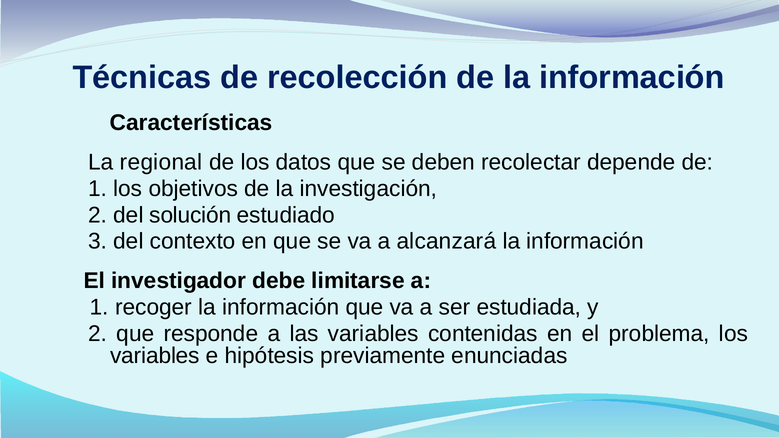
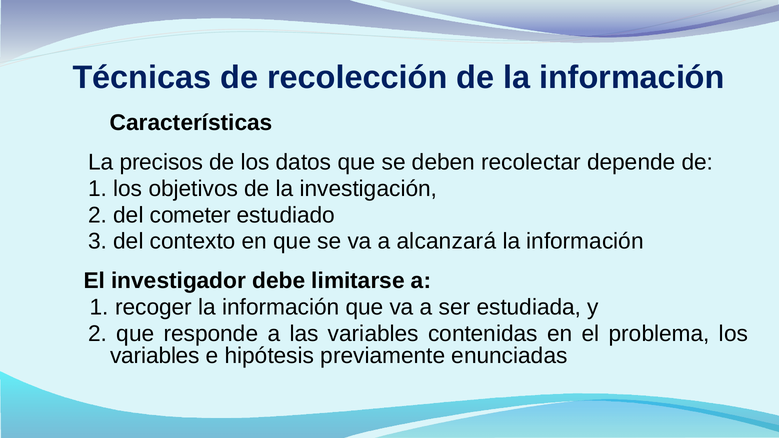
regional: regional -> precisos
solución: solución -> cometer
